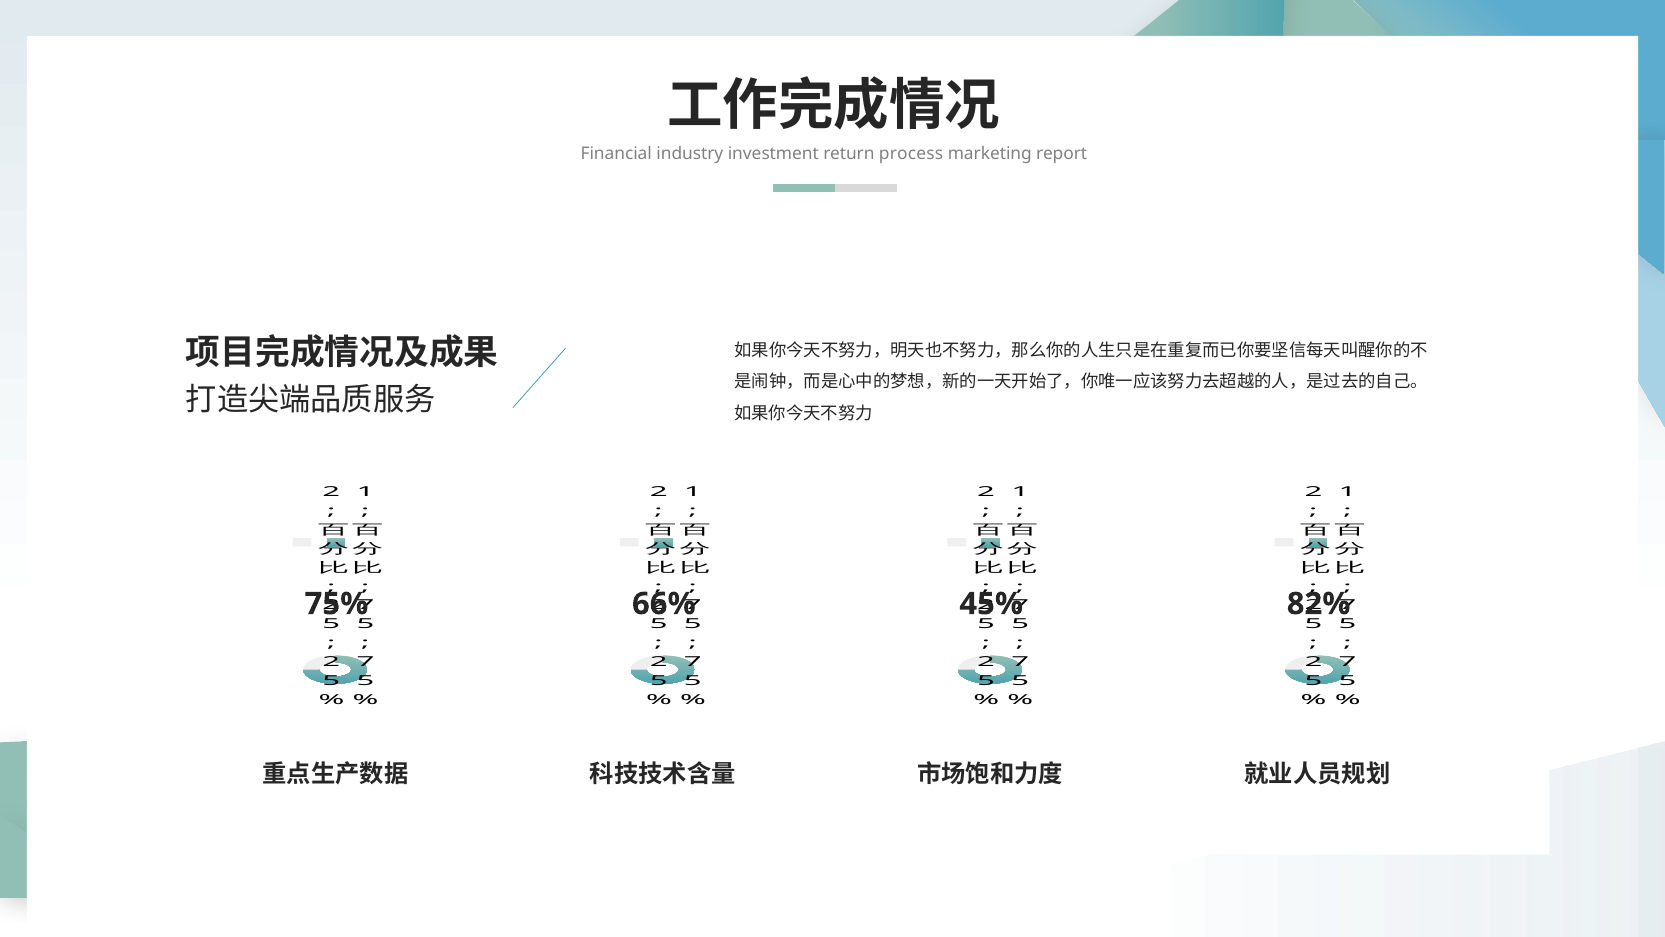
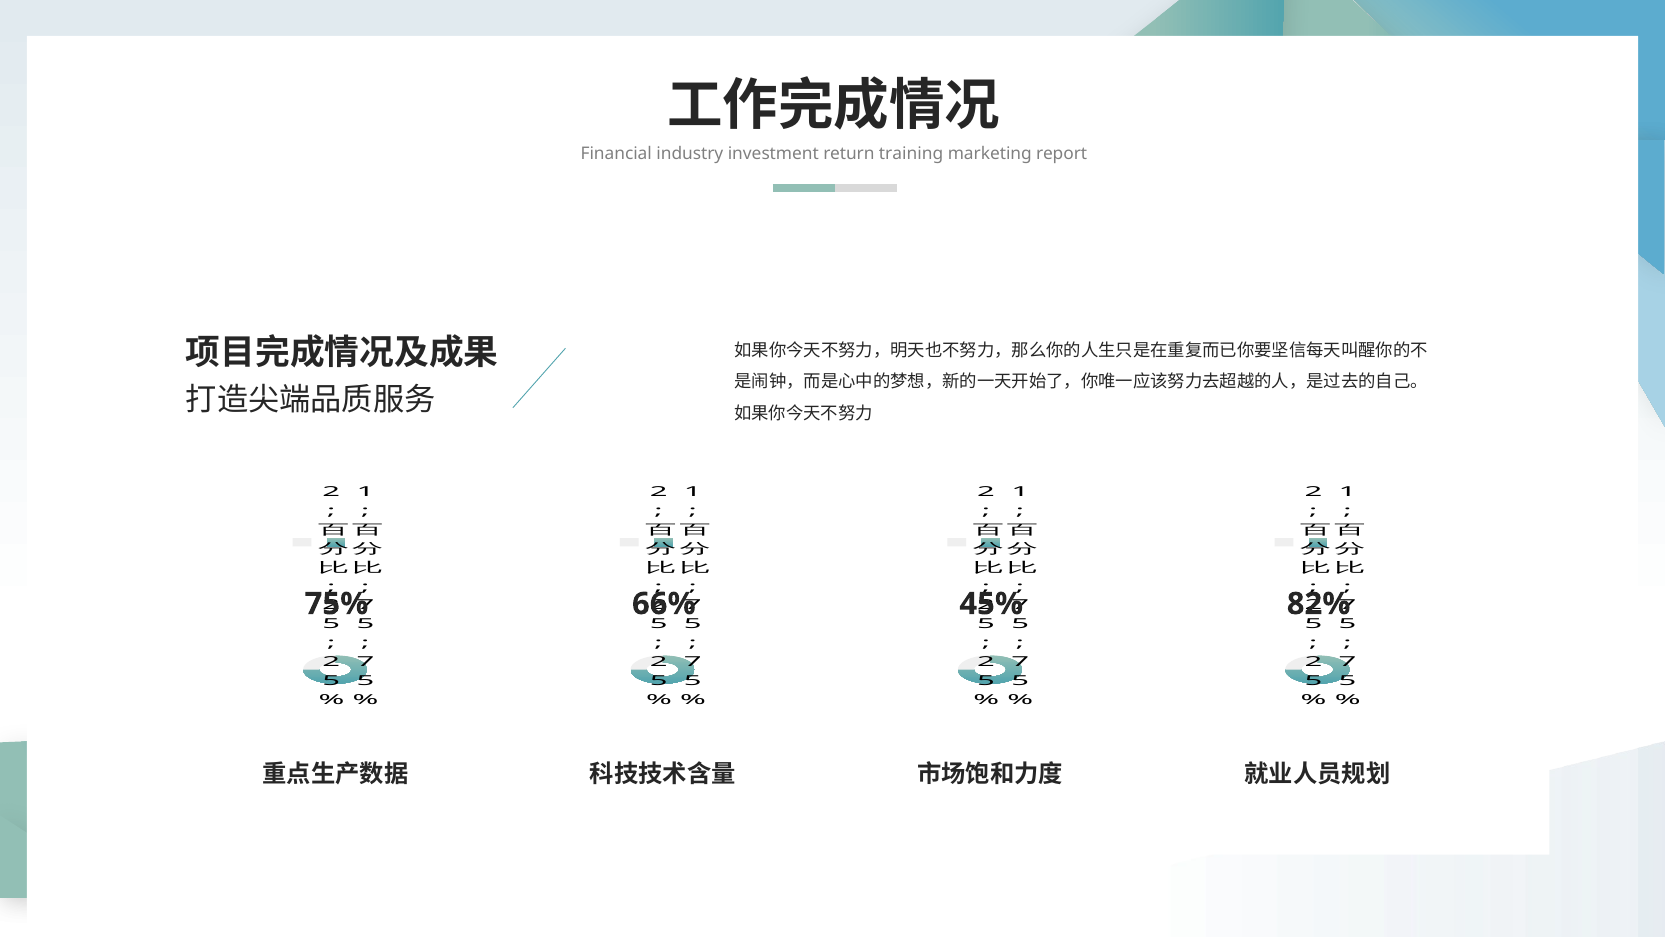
process: process -> training
